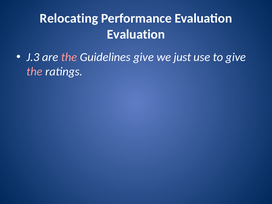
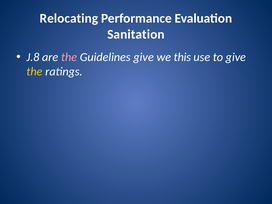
Evaluation at (136, 34): Evaluation -> Sanitation
J.3: J.3 -> J.8
just: just -> this
the at (35, 72) colour: pink -> yellow
